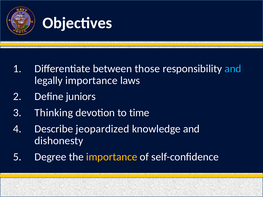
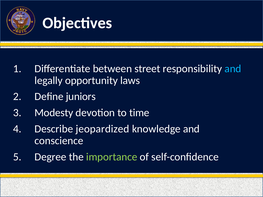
those: those -> street
legally importance: importance -> opportunity
Thinking: Thinking -> Modesty
dishonesty: dishonesty -> conscience
importance at (112, 157) colour: yellow -> light green
